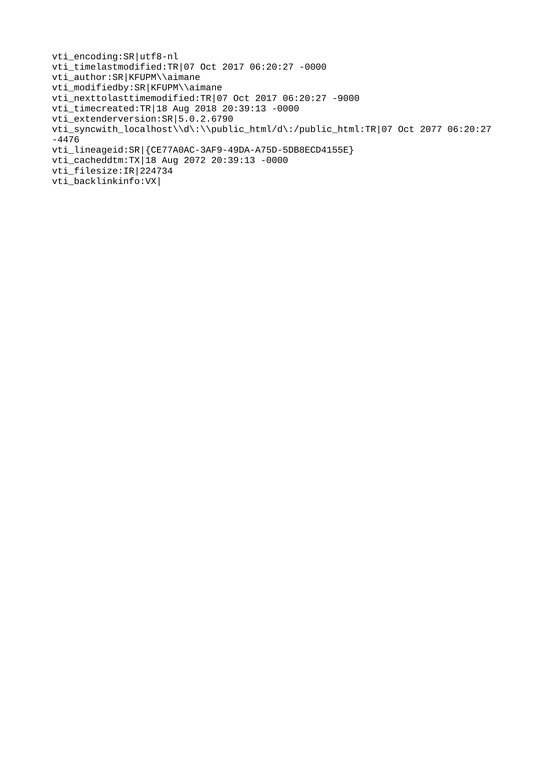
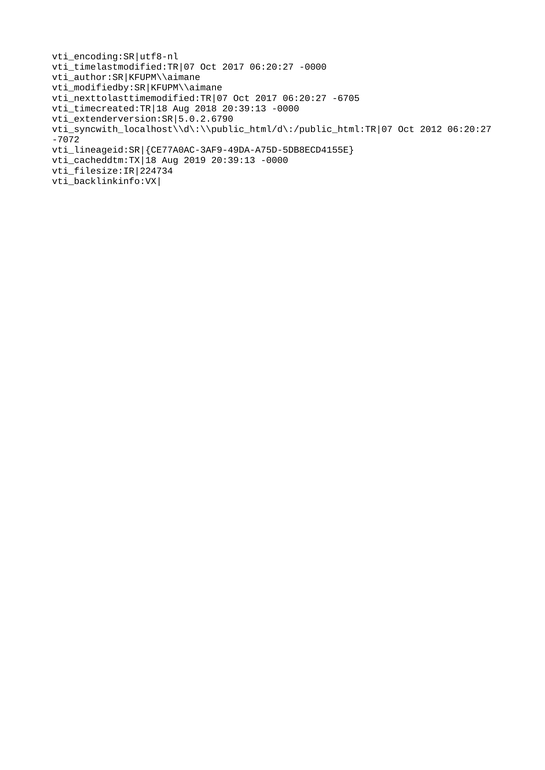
-9000: -9000 -> -6705
2077: 2077 -> 2012
-4476: -4476 -> -7072
2072: 2072 -> 2019
